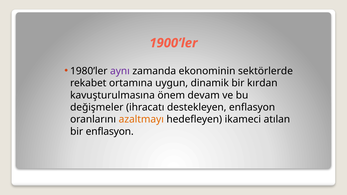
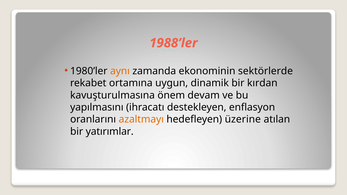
1900’ler: 1900’ler -> 1988’ler
aynı colour: purple -> orange
değişmeler: değişmeler -> yapılmasını
ikameci: ikameci -> üzerine
bir enflasyon: enflasyon -> yatırımlar
